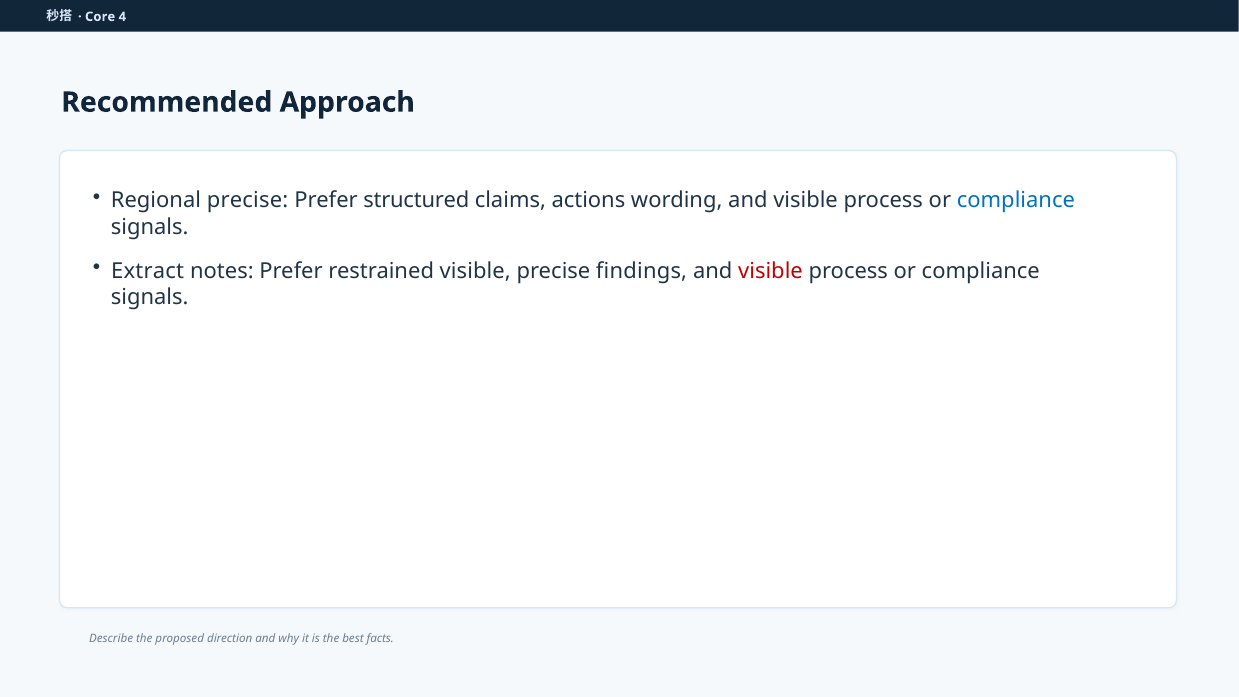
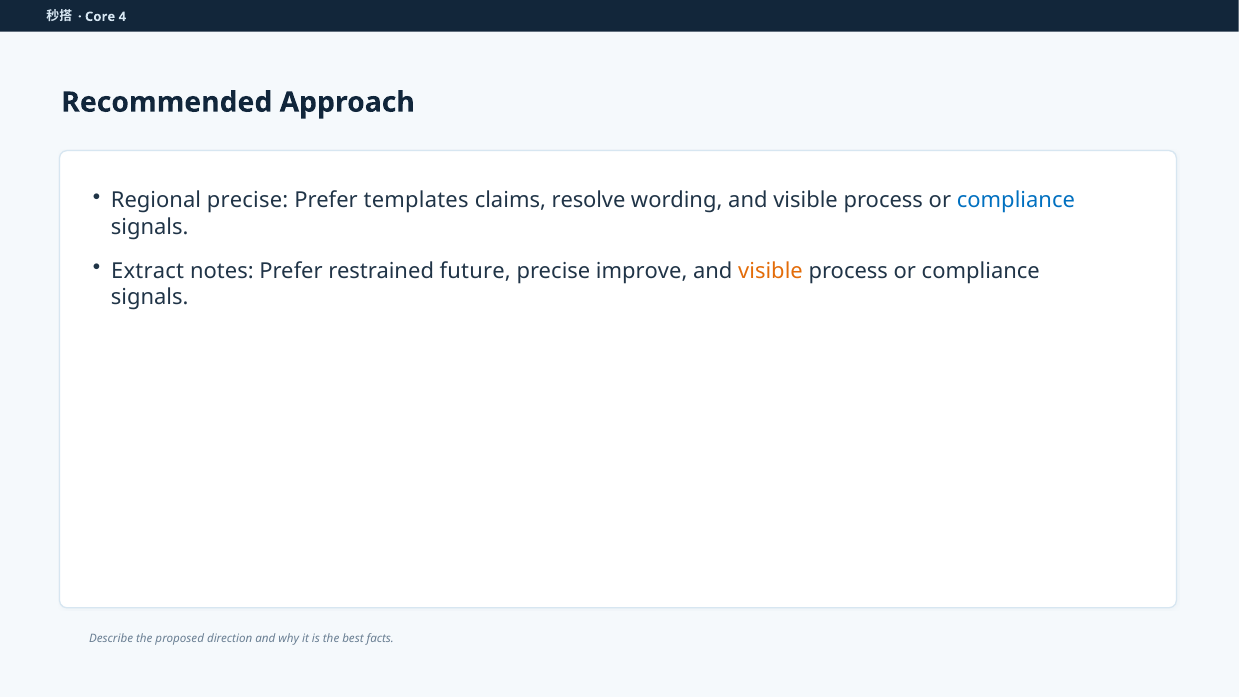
structured: structured -> templates
actions: actions -> resolve
restrained visible: visible -> future
findings: findings -> improve
visible at (771, 271) colour: red -> orange
